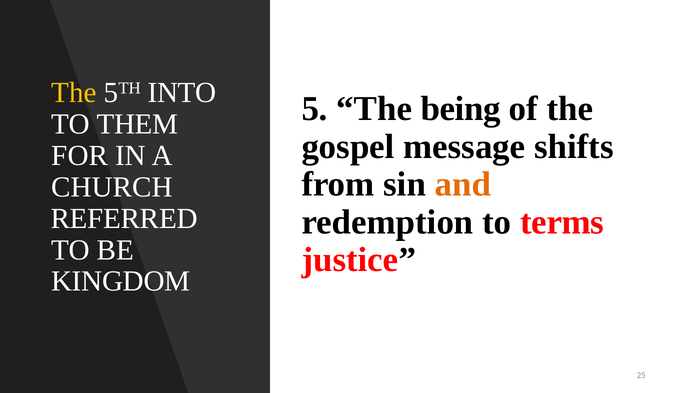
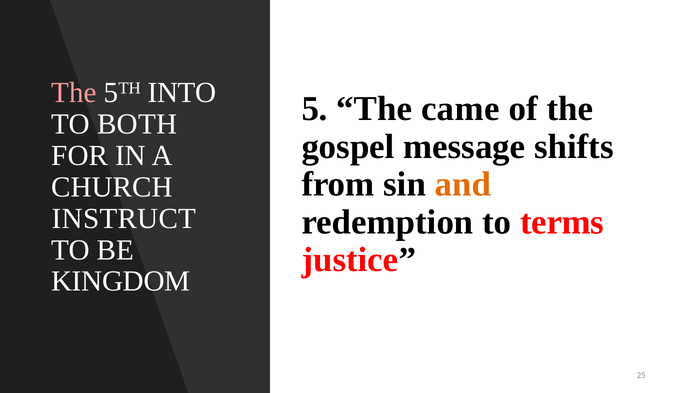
The at (74, 93) colour: yellow -> pink
being: being -> came
THEM: THEM -> BOTH
REFERRED: REFERRED -> INSTRUCT
